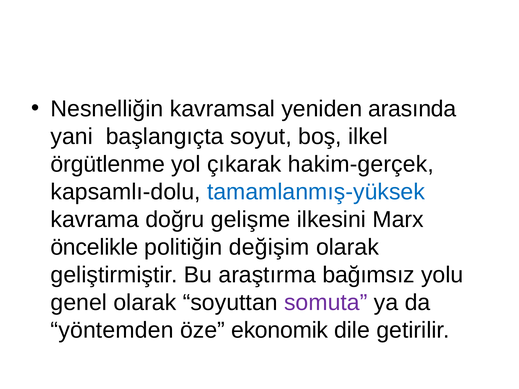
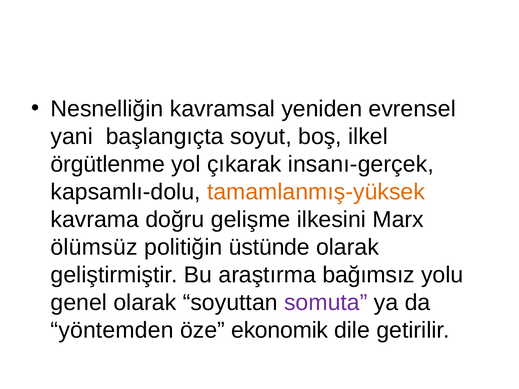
arasında: arasında -> evrensel
hakim-gerçek: hakim-gerçek -> insanı-gerçek
tamamlanmış-yüksek colour: blue -> orange
öncelikle: öncelikle -> ölümsüz
değişim: değişim -> üstünde
